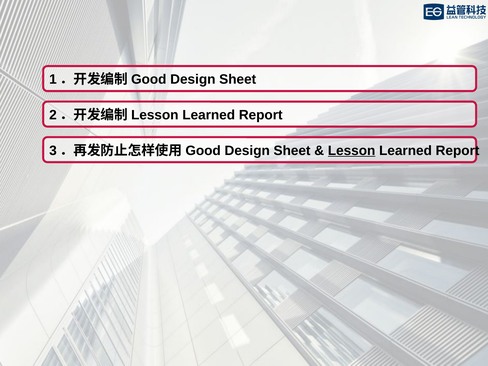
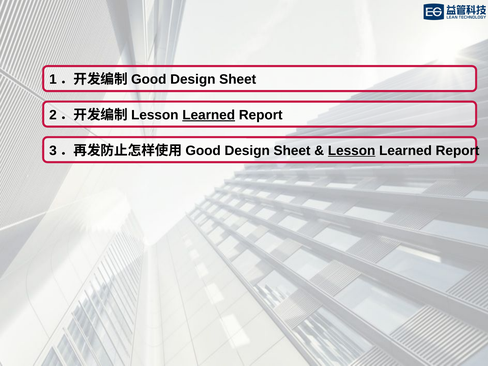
Learned at (209, 115) underline: none -> present
